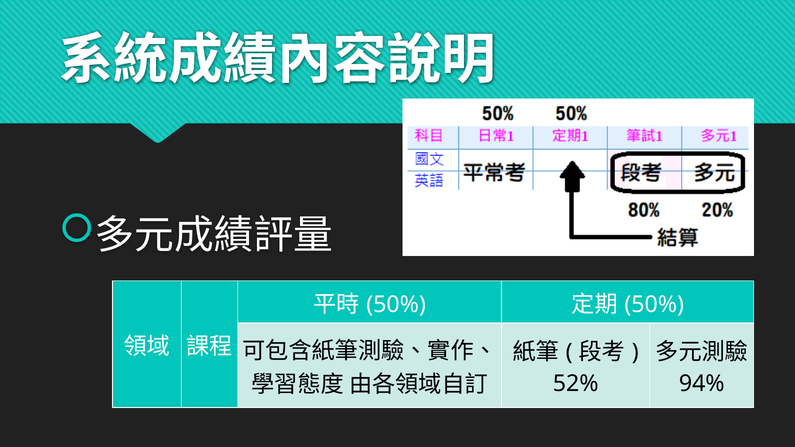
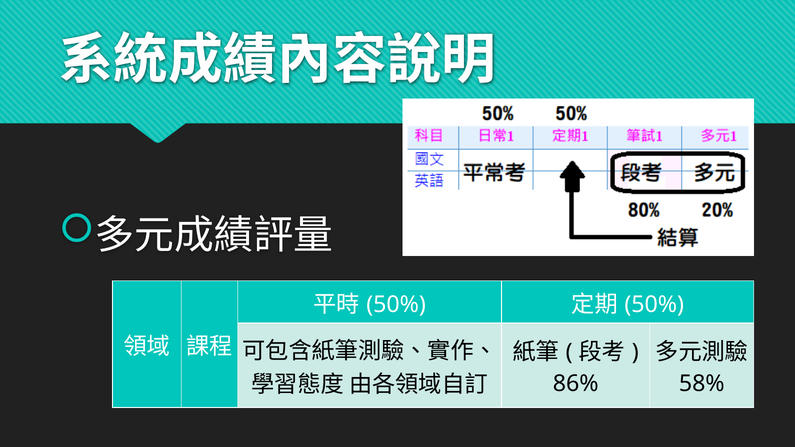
52%: 52% -> 86%
94%: 94% -> 58%
